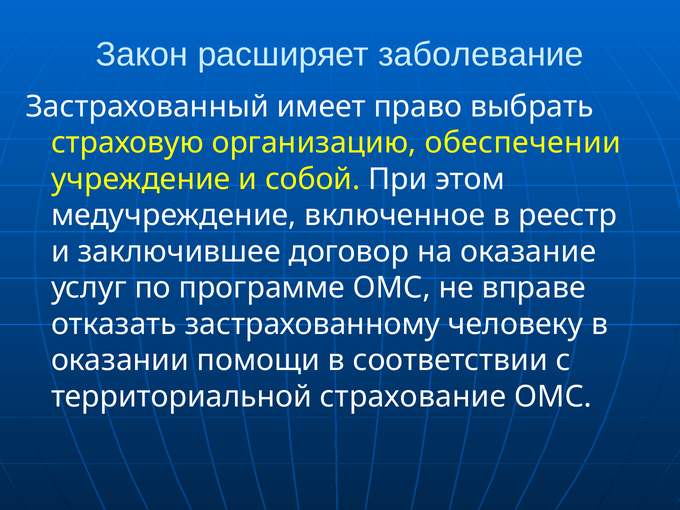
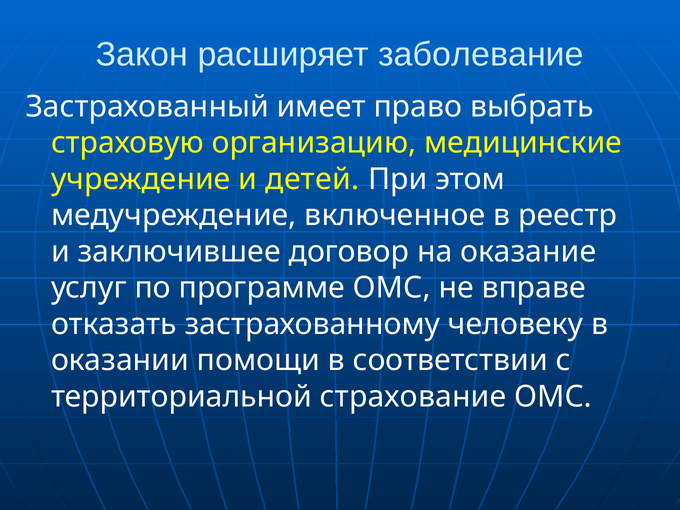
обеспечении: обеспечении -> медицинские
собой: собой -> детей
